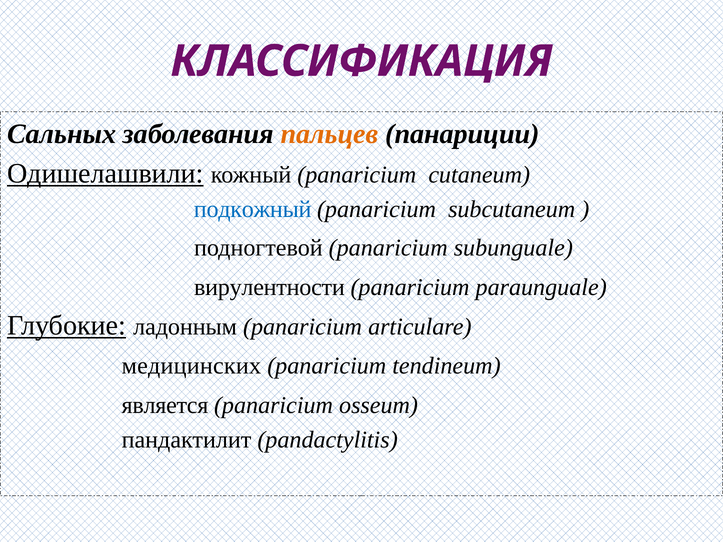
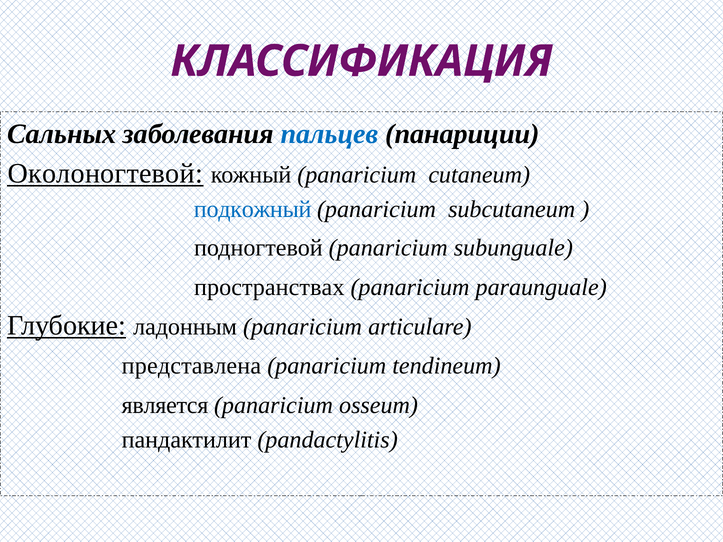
пальцев colour: orange -> blue
Одишелашвили: Одишелашвили -> Околоногтевой
вирулентности: вирулентности -> пространствах
медицинских: медицинских -> представлена
